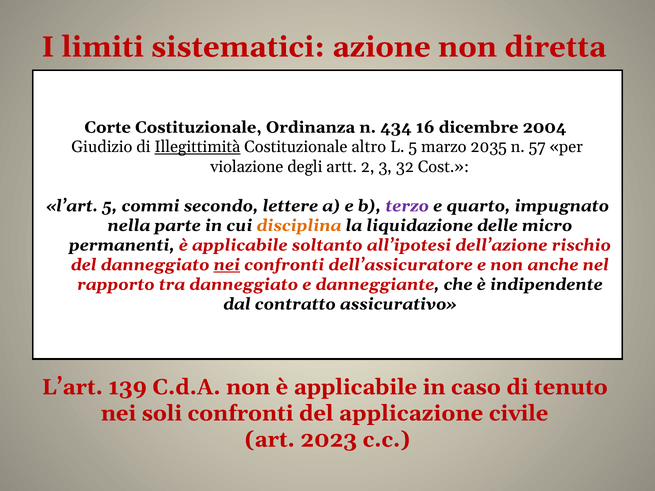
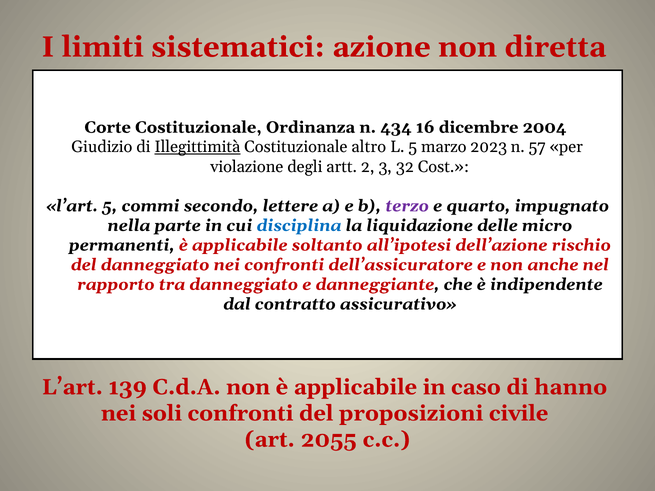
2035: 2035 -> 2023
disciplina colour: orange -> blue
nei at (227, 265) underline: present -> none
tenuto: tenuto -> hanno
applicazione: applicazione -> proposizioni
2023: 2023 -> 2055
